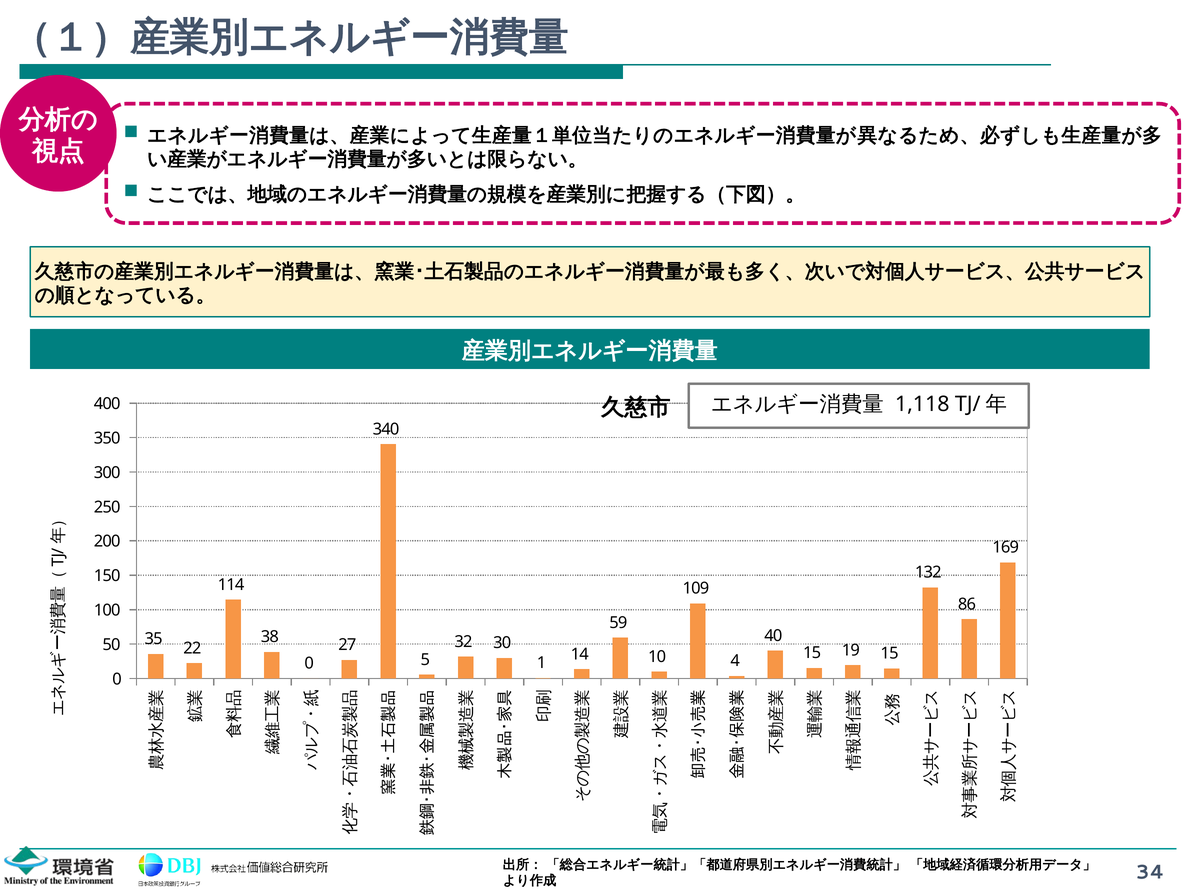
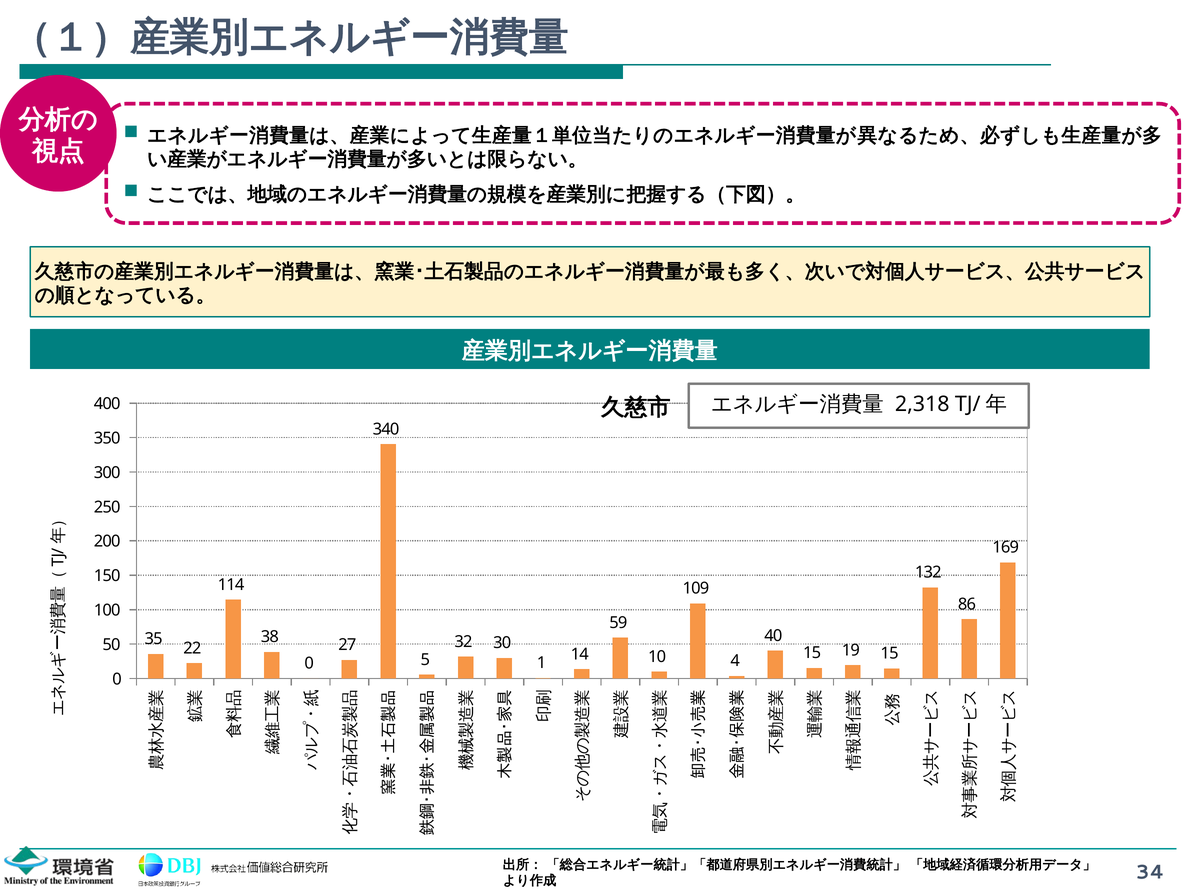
1,118: 1,118 -> 2,318
